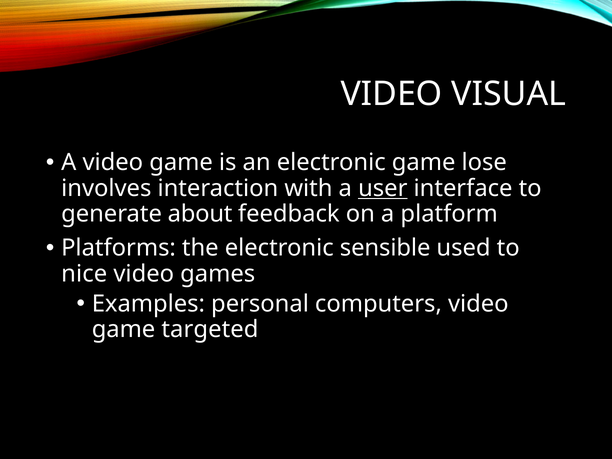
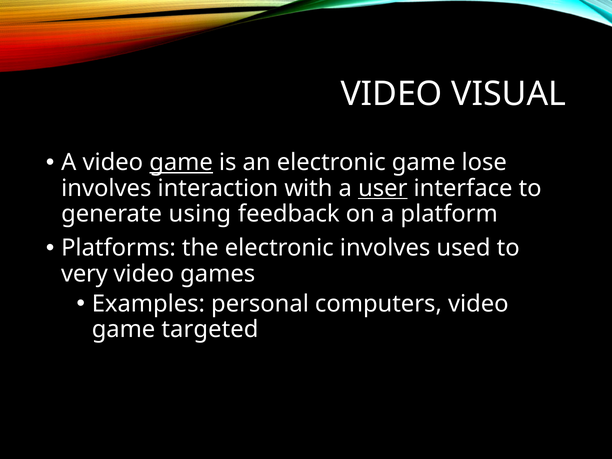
game at (181, 163) underline: none -> present
about: about -> using
electronic sensible: sensible -> involves
nice: nice -> very
